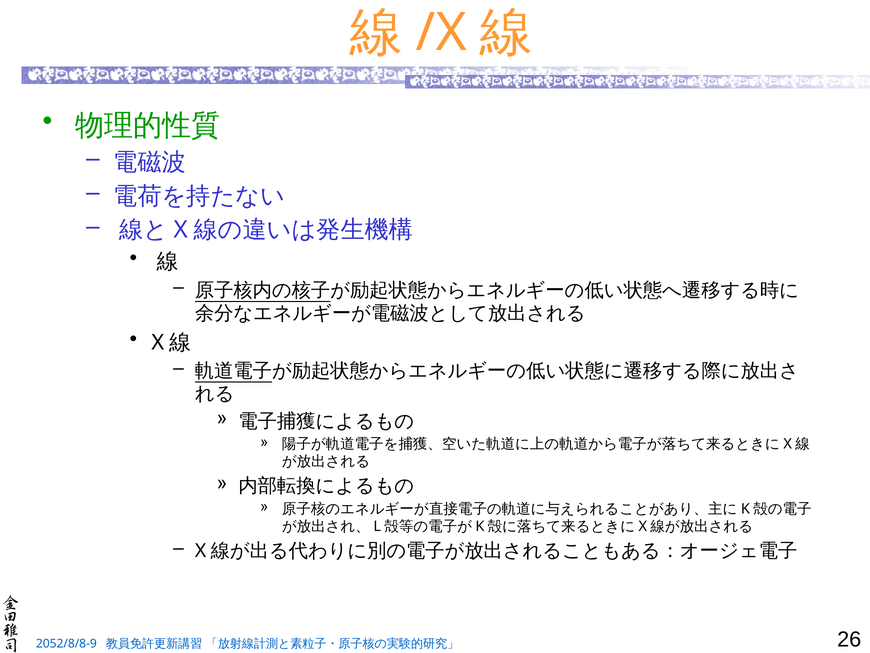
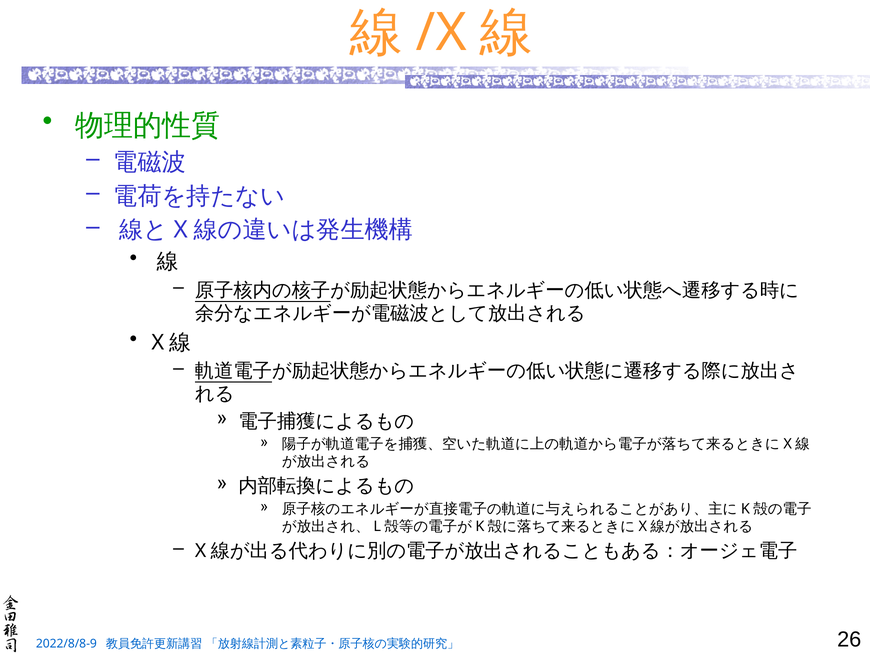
2052/8/8-9: 2052/8/8-9 -> 2022/8/8-9
